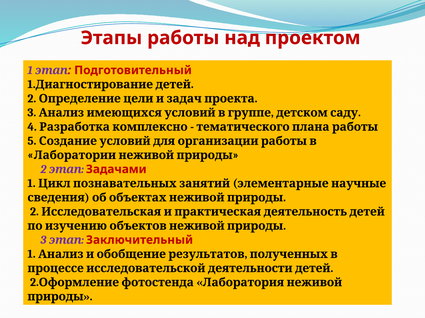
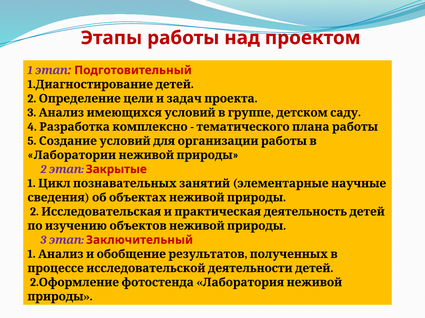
Задачами: Задачами -> Закрытые
